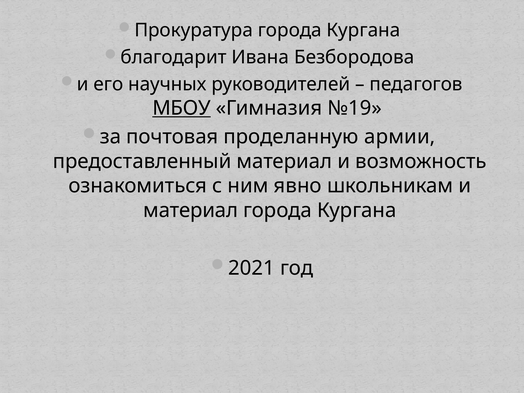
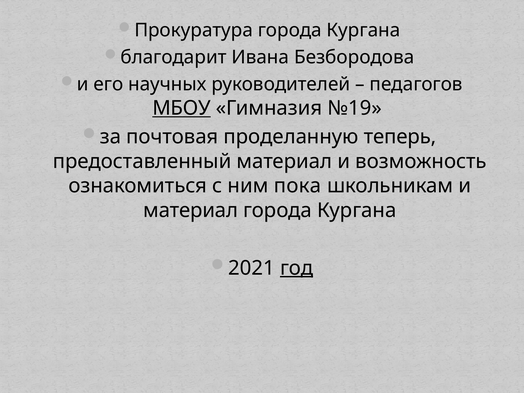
армии: армии -> теперь
явно: явно -> пока
год underline: none -> present
